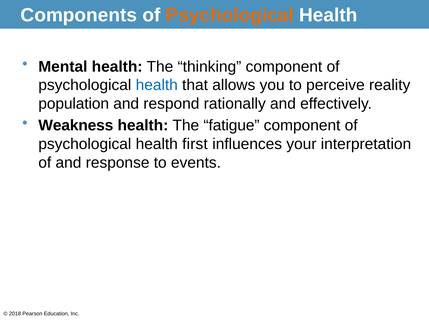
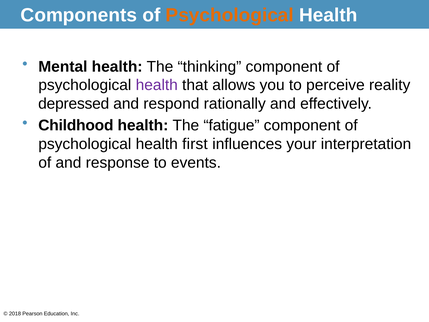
health at (157, 85) colour: blue -> purple
population: population -> depressed
Weakness: Weakness -> Childhood
